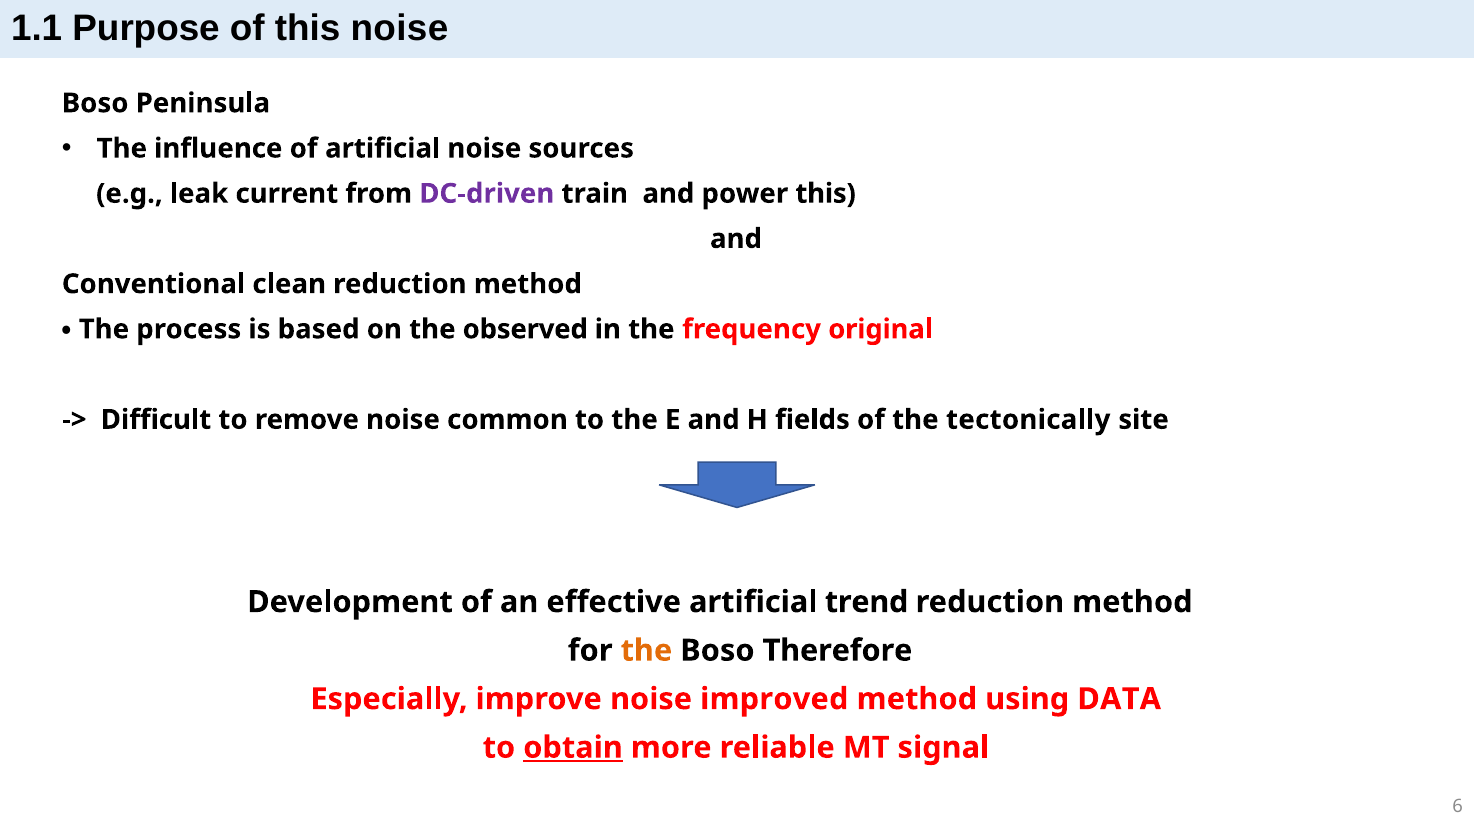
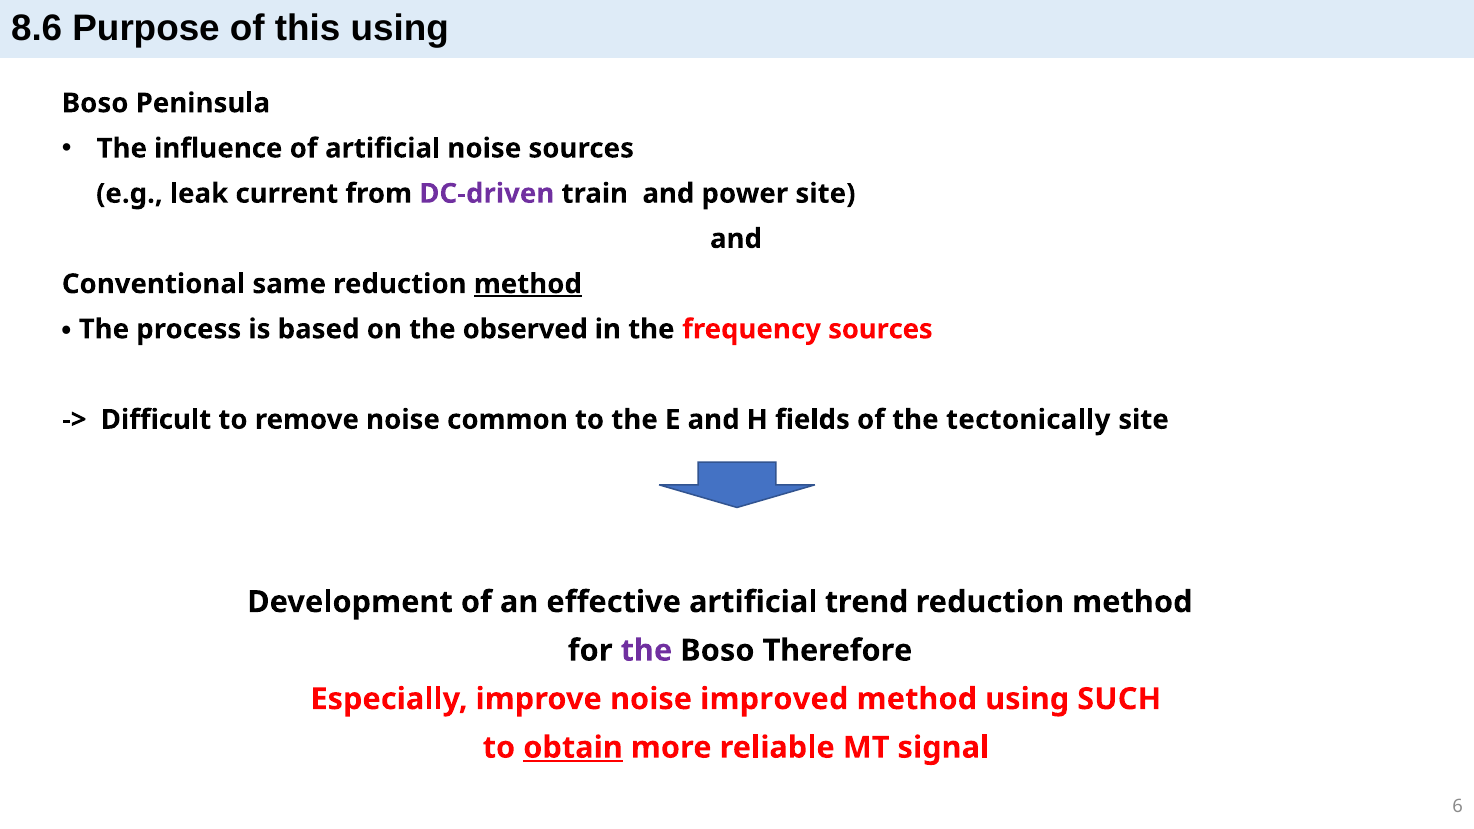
1.1: 1.1 -> 8.6
this noise: noise -> using
power this: this -> site
clean: clean -> same
method at (528, 284) underline: none -> present
frequency original: original -> sources
the at (646, 651) colour: orange -> purple
DATA: DATA -> SUCH
